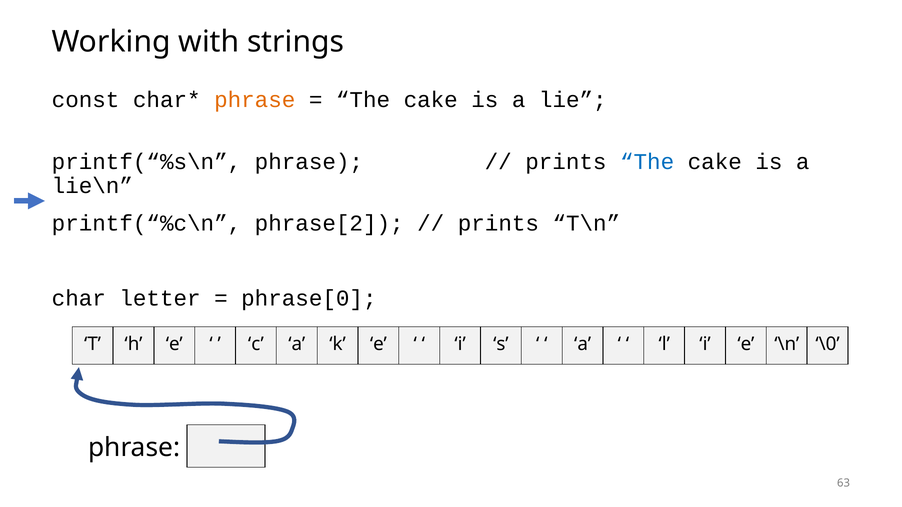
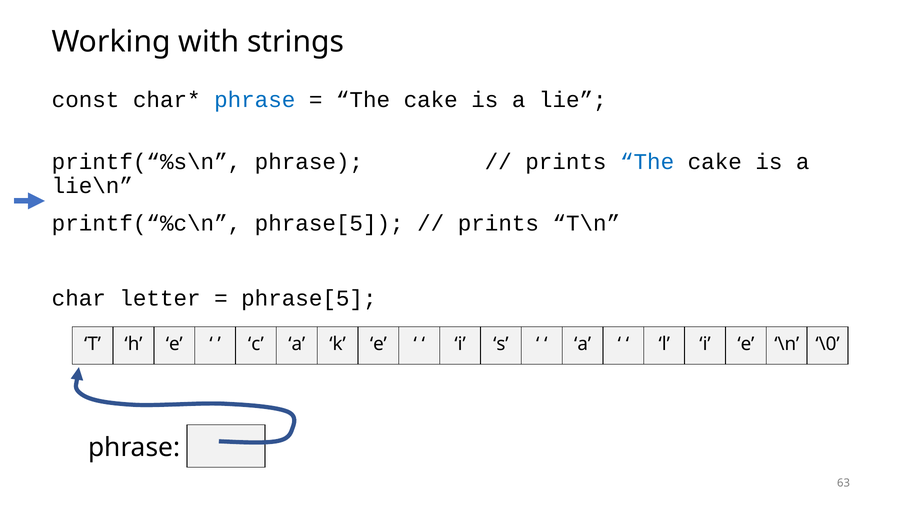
phrase at (255, 100) colour: orange -> blue
printf(“%c\n phrase[2: phrase[2 -> phrase[5
phrase[0 at (309, 299): phrase[0 -> phrase[5
